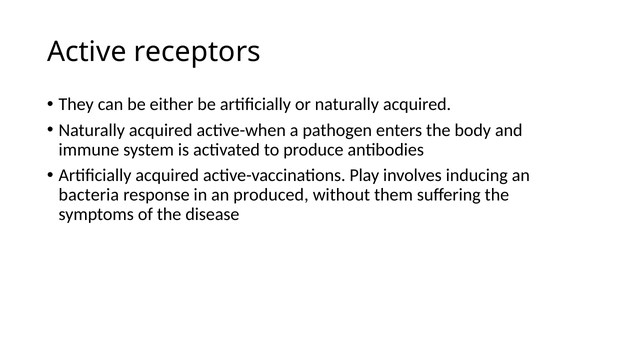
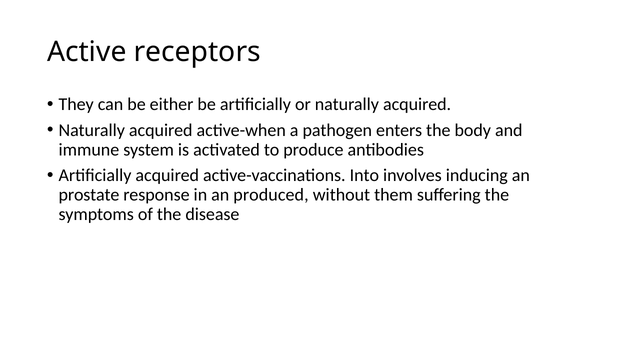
Play: Play -> Into
bacteria: bacteria -> prostate
